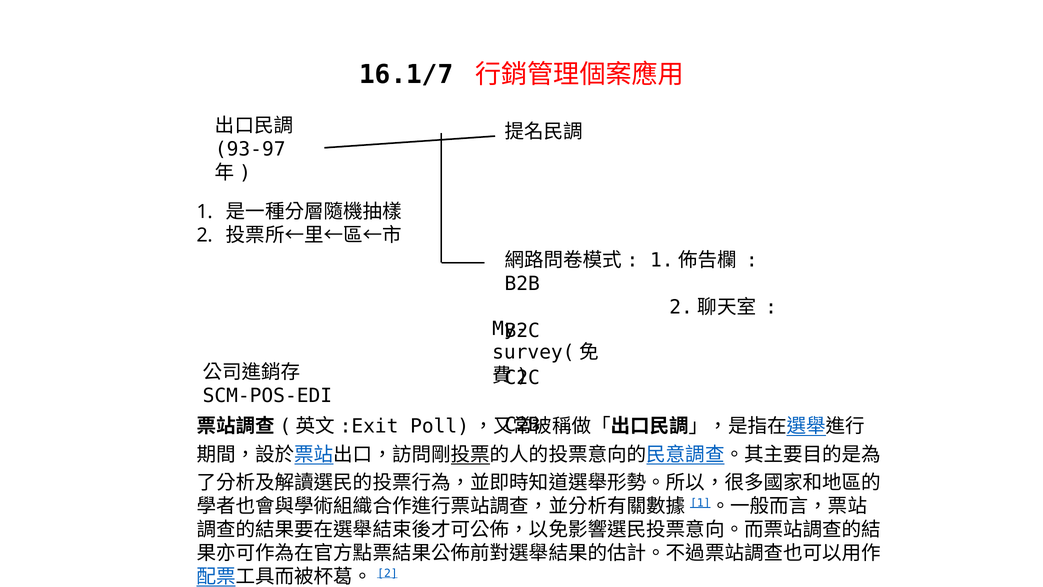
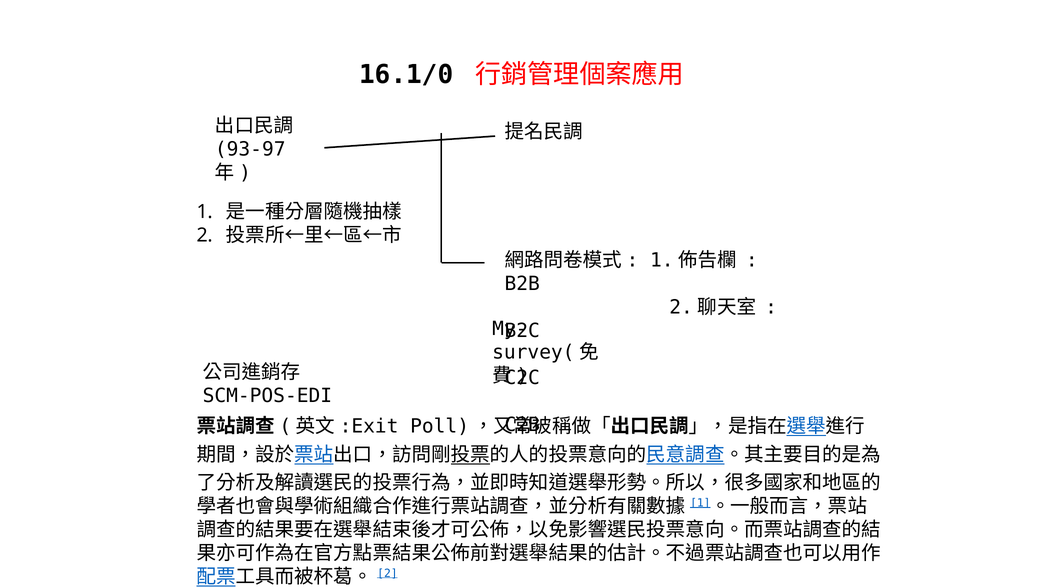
16.1/7: 16.1/7 -> 16.1/0
